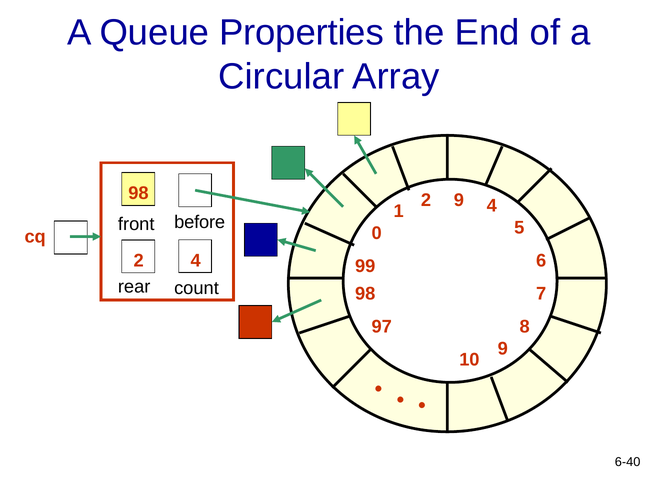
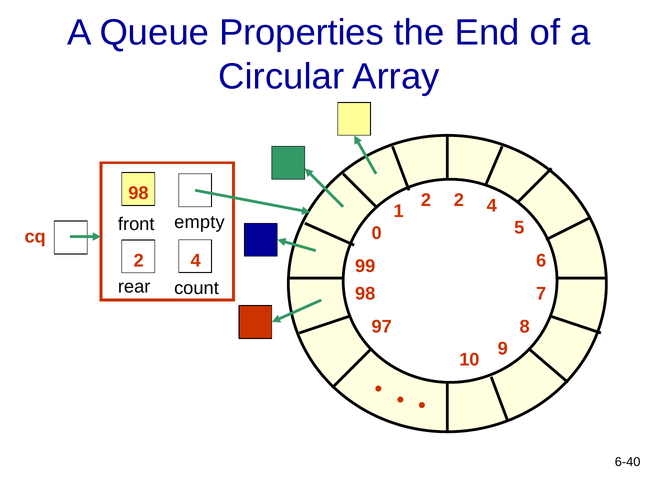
2 9: 9 -> 2
before: before -> empty
